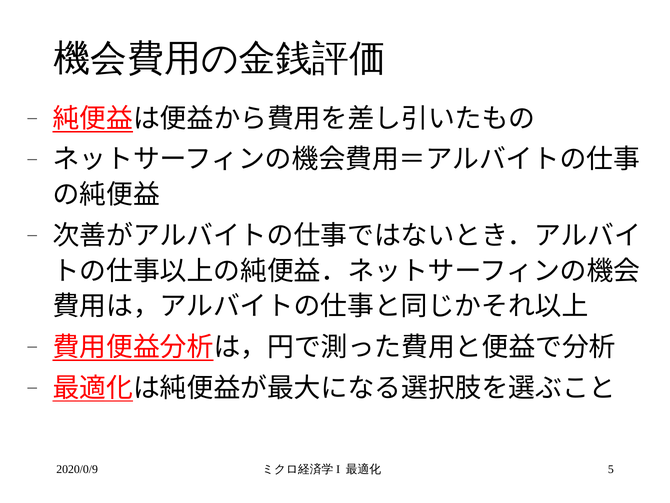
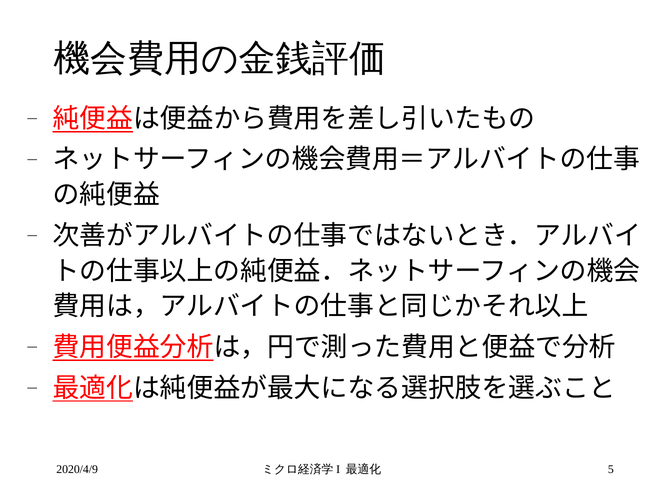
2020/0/9: 2020/0/9 -> 2020/4/9
